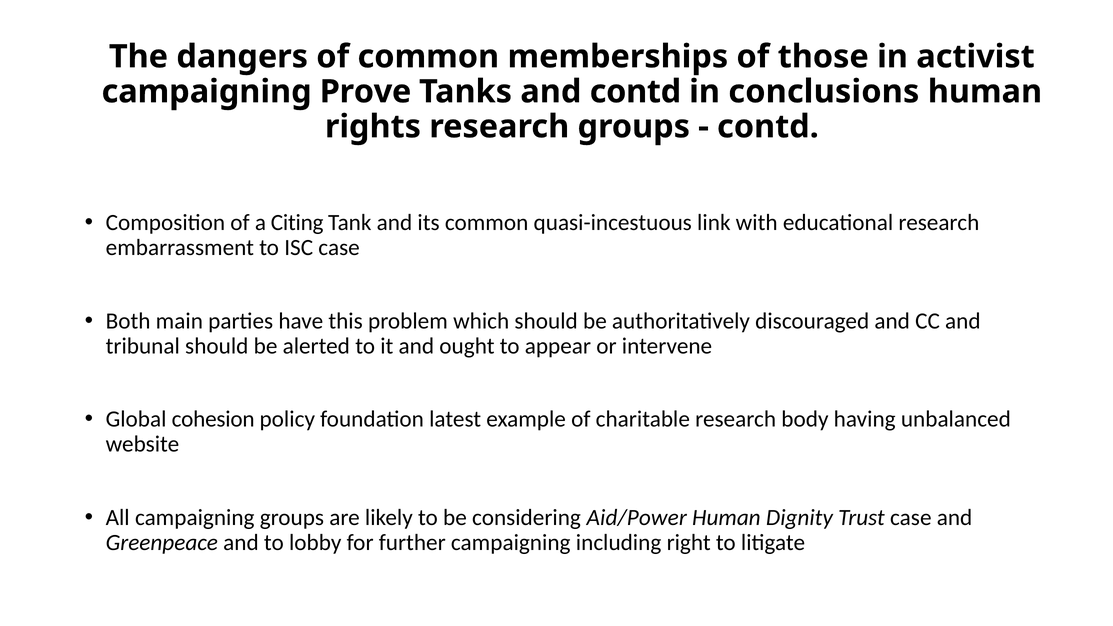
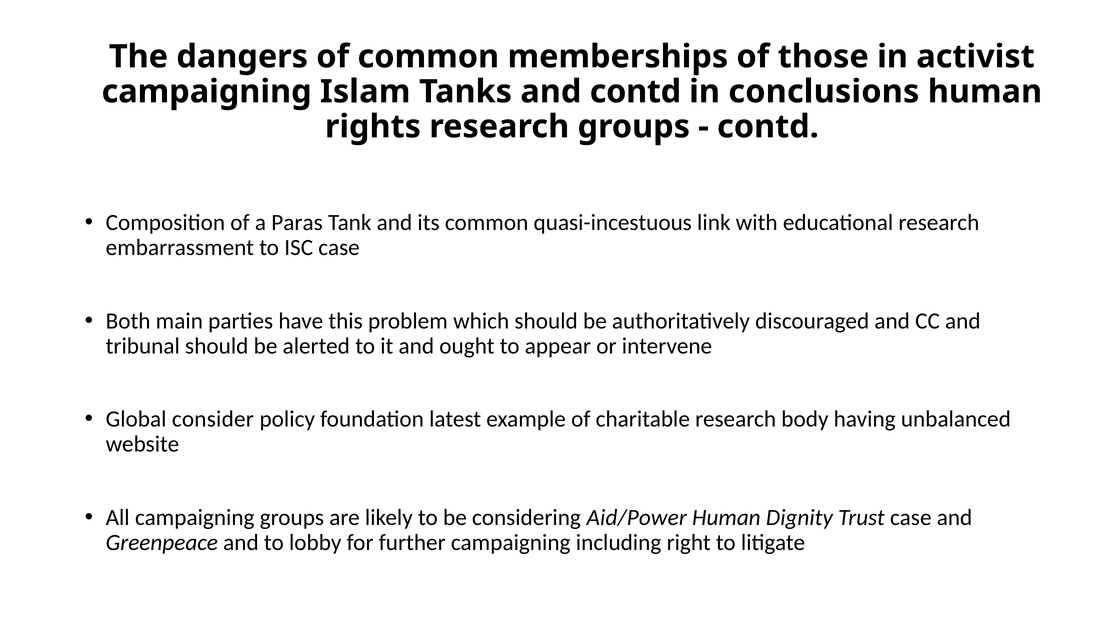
Prove: Prove -> Islam
Citing: Citing -> Paras
cohesion: cohesion -> consider
